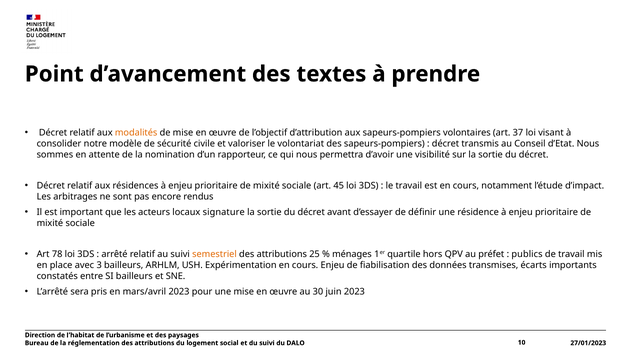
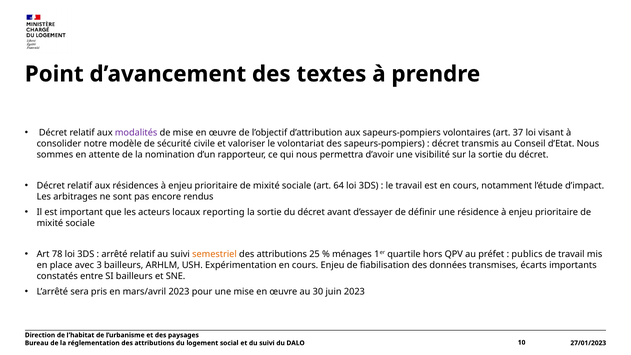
modalités colour: orange -> purple
45: 45 -> 64
signature: signature -> reporting
